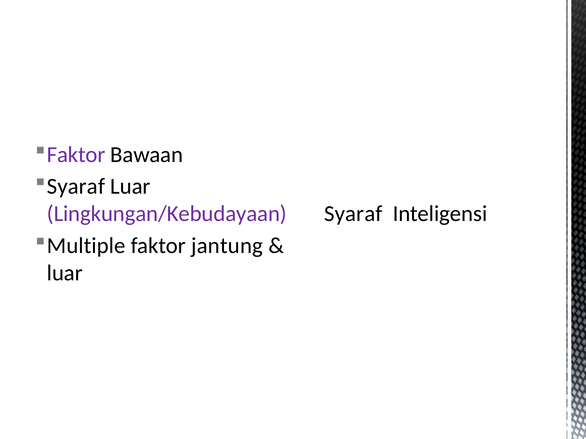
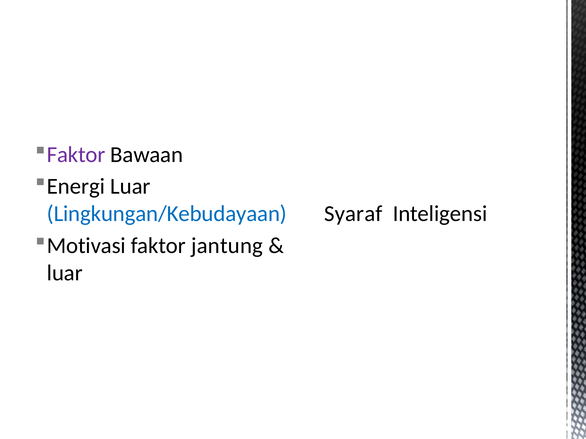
Syaraf at (76, 187): Syaraf -> Energi
Lingkungan/Kebudayaan colour: purple -> blue
Multiple: Multiple -> Motivasi
